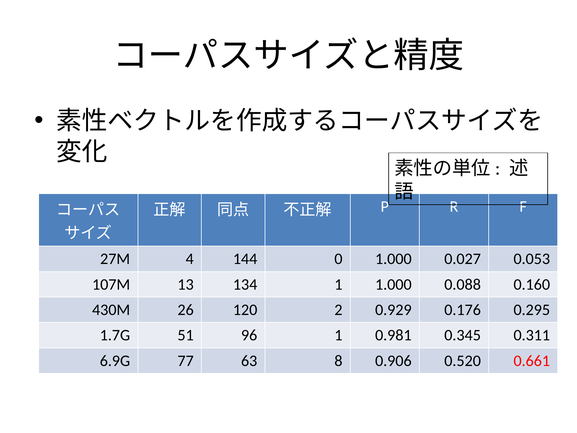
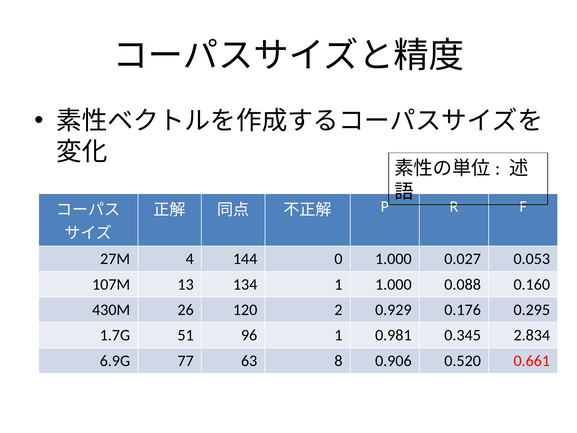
0.311: 0.311 -> 2.834
